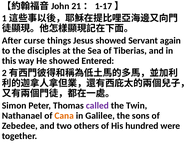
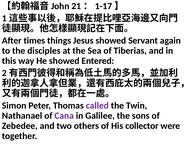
curse: curse -> times
Cana colour: orange -> purple
hundred: hundred -> collector
